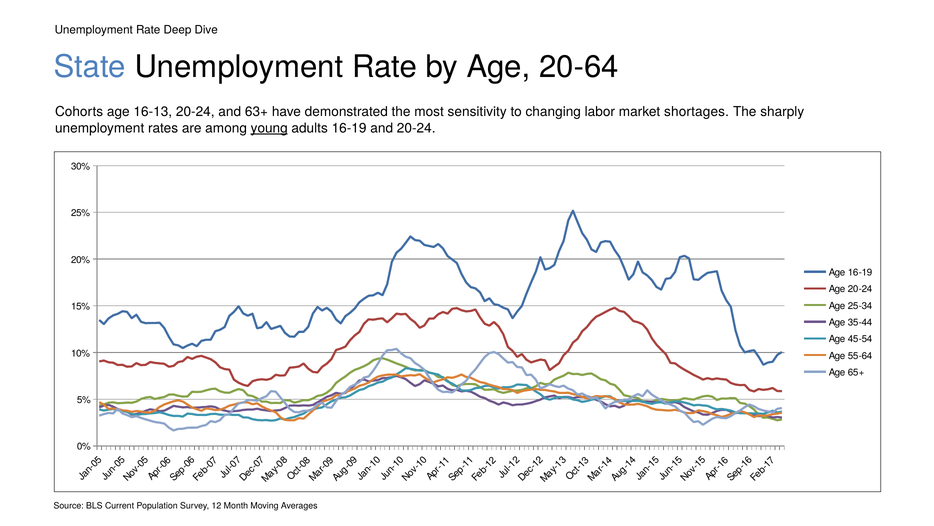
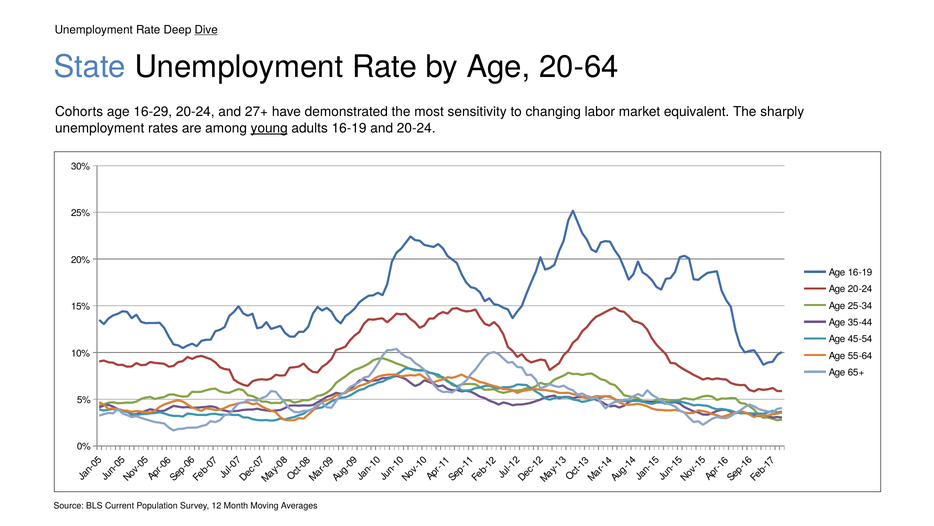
Dive underline: none -> present
16-13: 16-13 -> 16-29
63+: 63+ -> 27+
shortages: shortages -> equivalent
